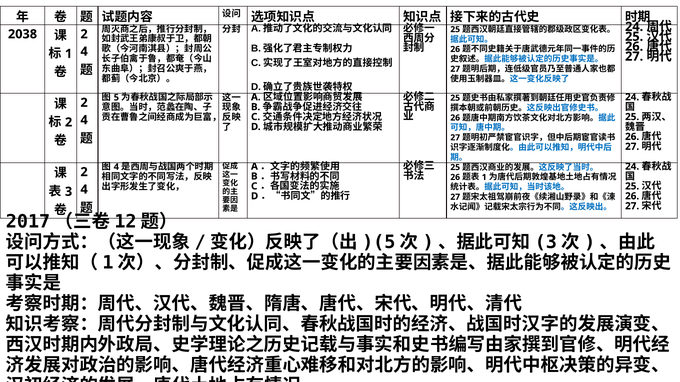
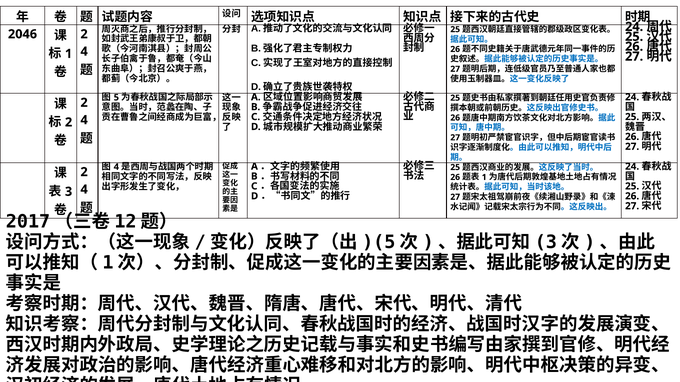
2038: 2038 -> 2046
